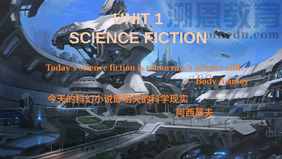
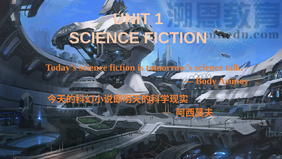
still: still -> talk
